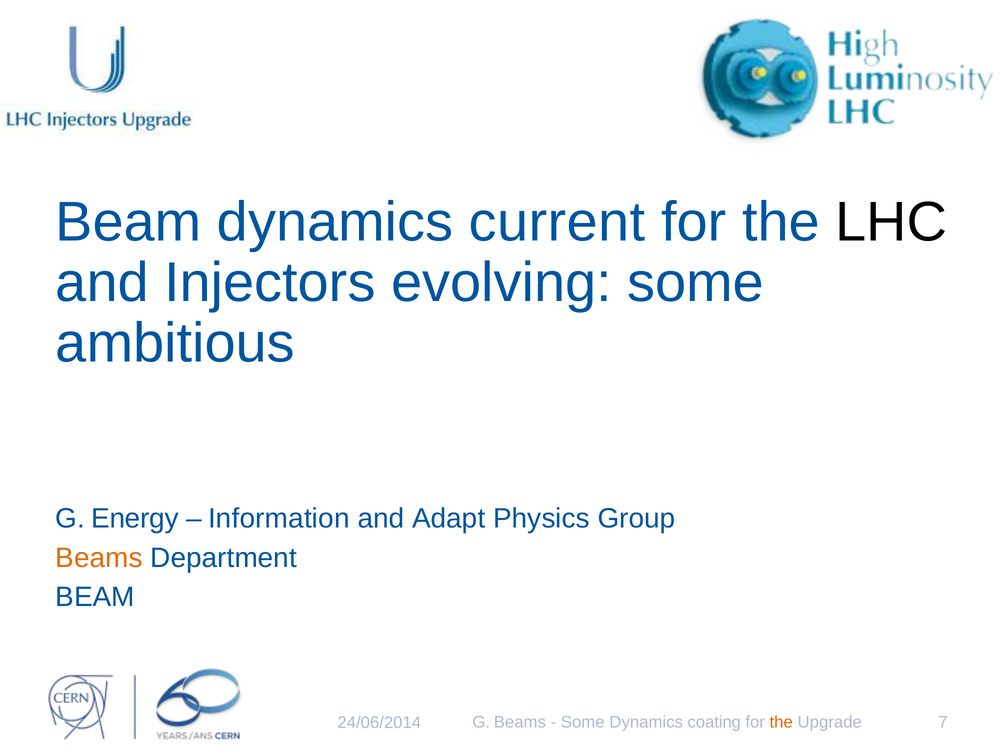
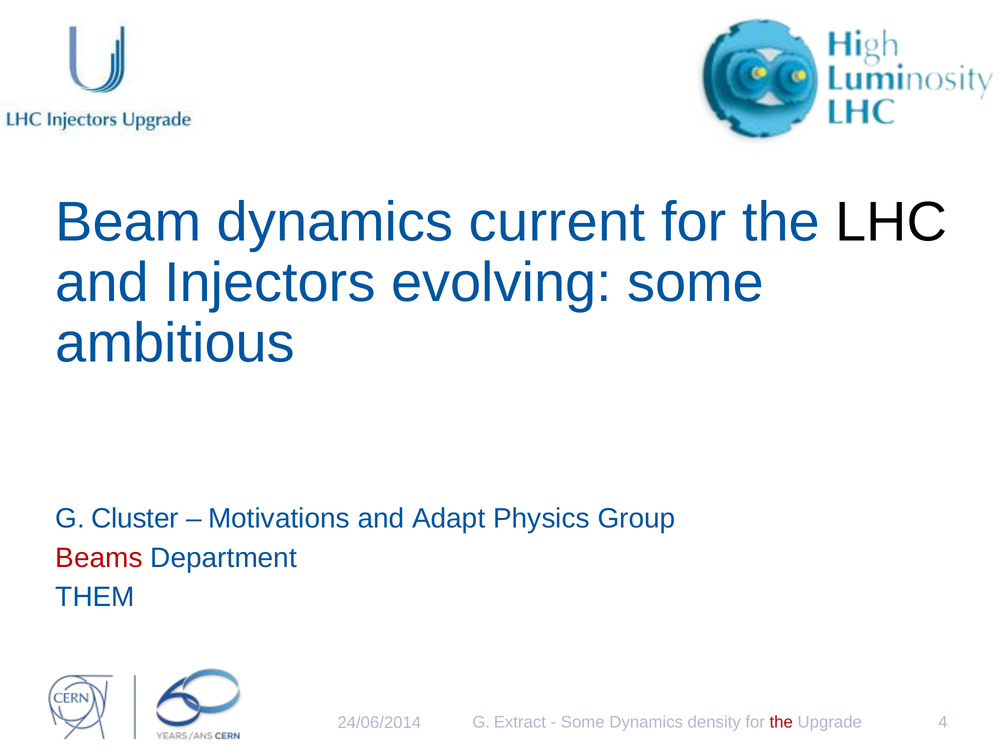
Energy: Energy -> Cluster
Information: Information -> Motivations
Beams at (99, 558) colour: orange -> red
BEAM at (95, 597): BEAM -> THEM
G Beams: Beams -> Extract
coating: coating -> density
the at (781, 722) colour: orange -> red
7: 7 -> 4
